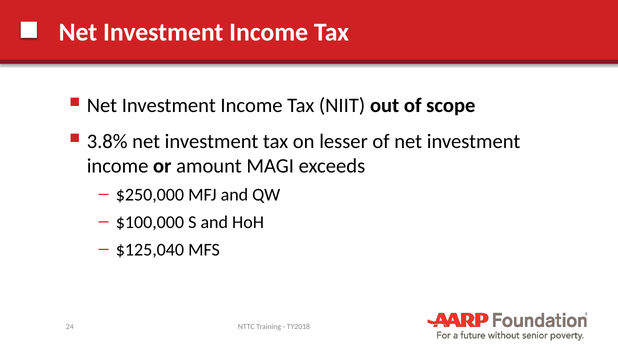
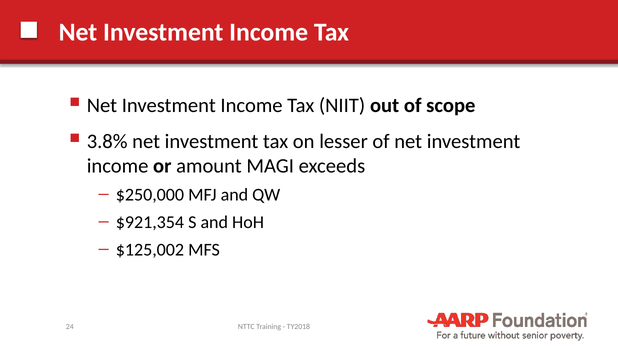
$100,000: $100,000 -> $921,354
$125,040: $125,040 -> $125,002
